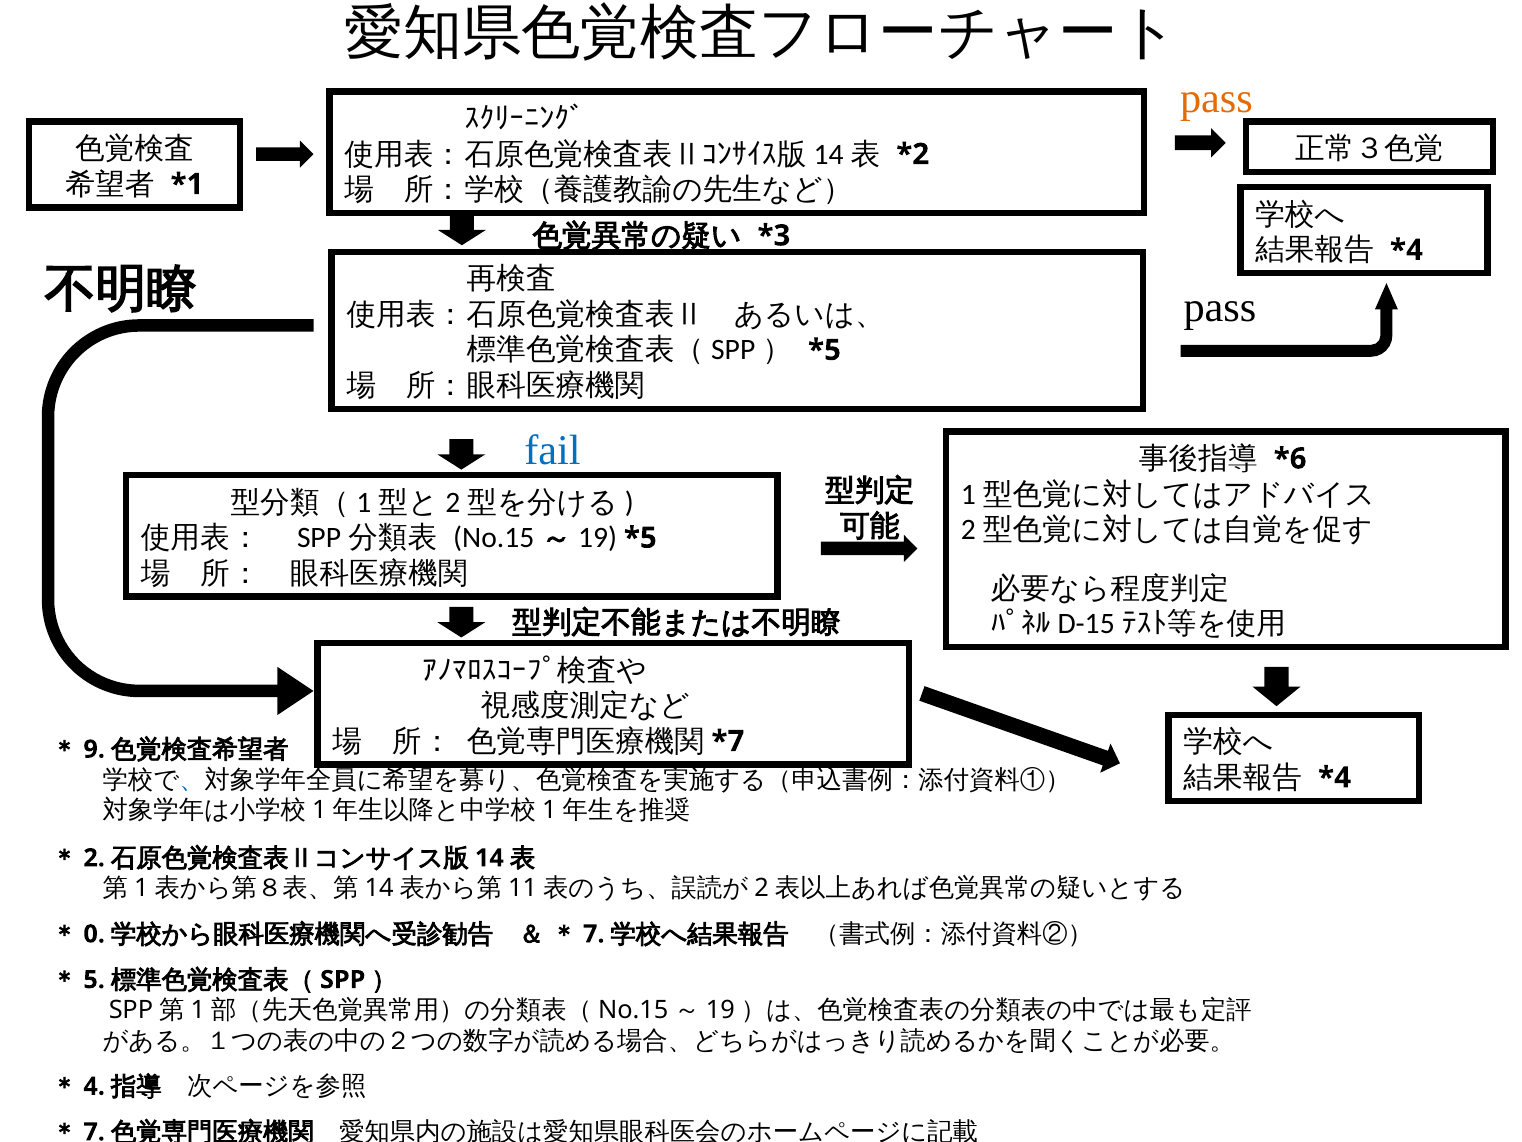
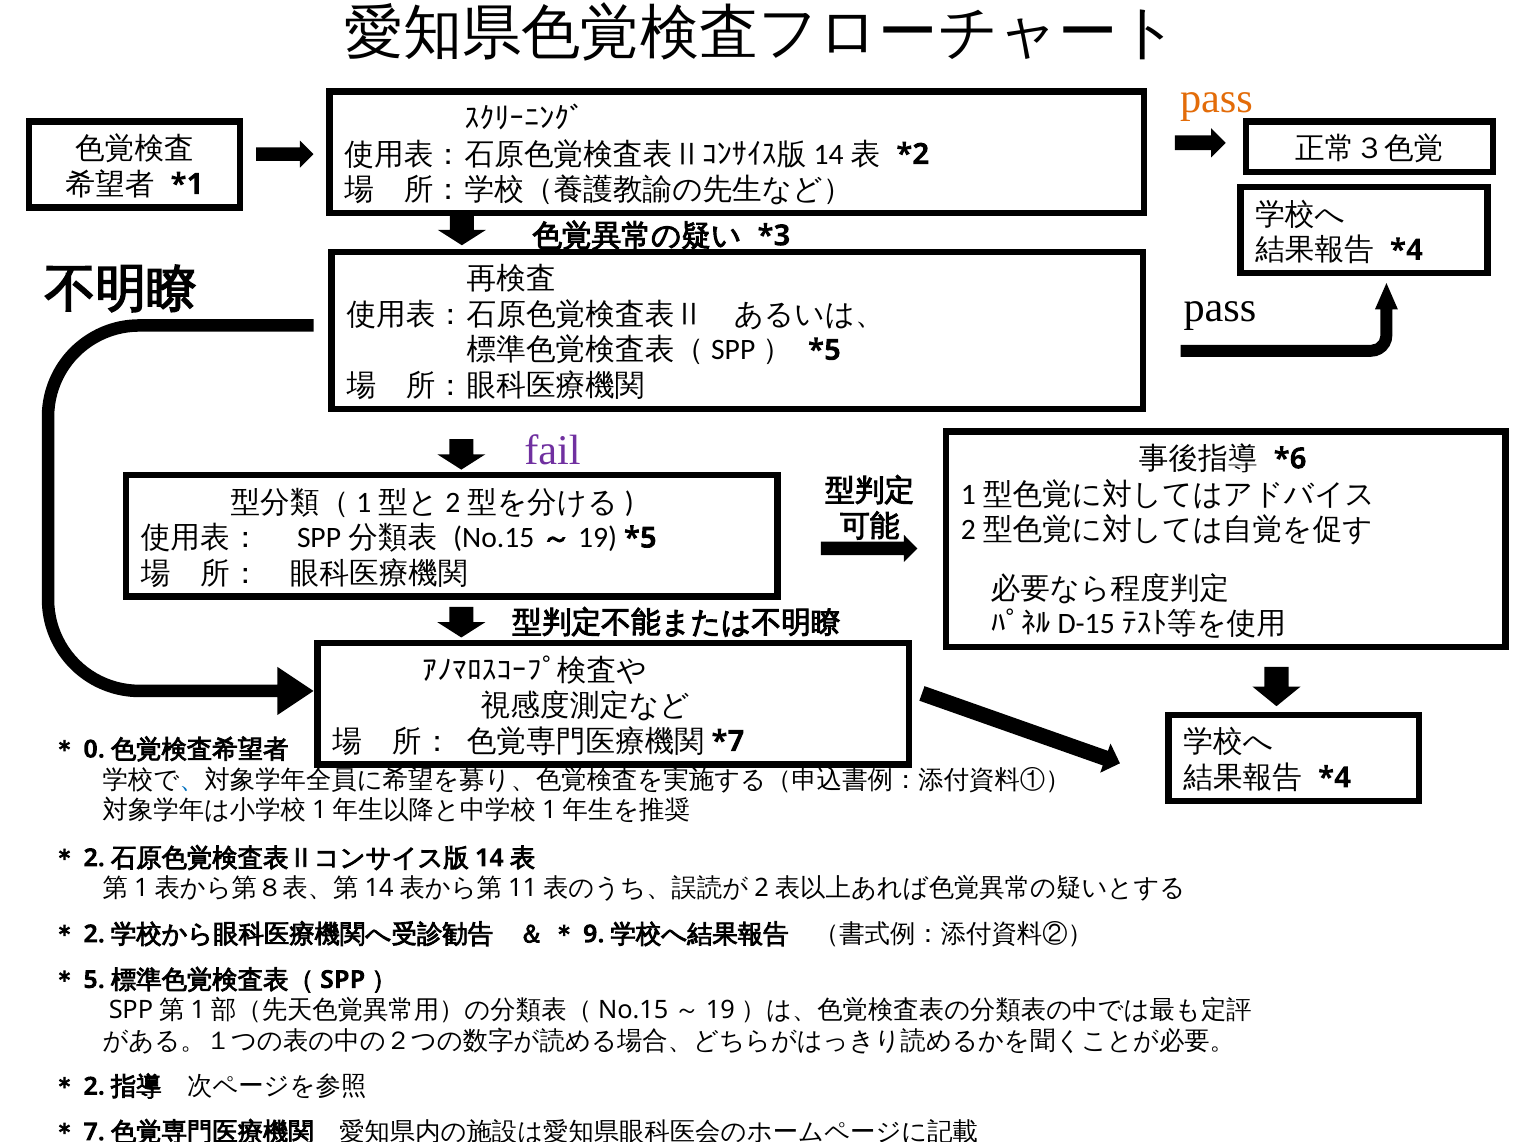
fail colour: blue -> purple
9: 9 -> 0
0 at (94, 934): 0 -> 2
7 at (594, 934): 7 -> 9
4 at (94, 1086): 4 -> 2
